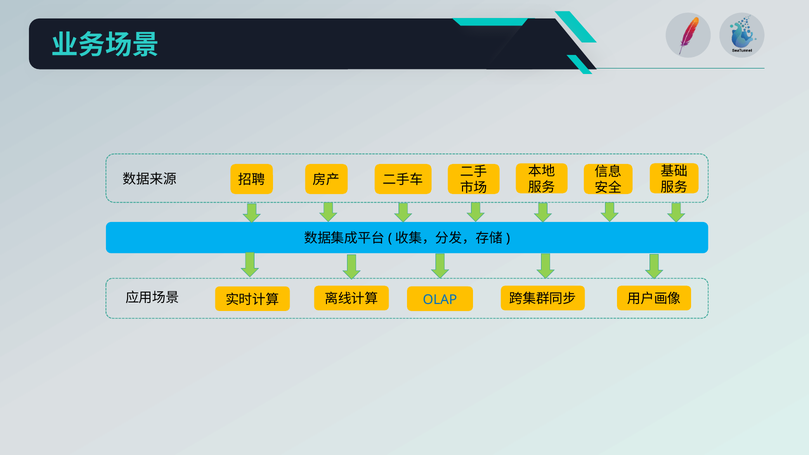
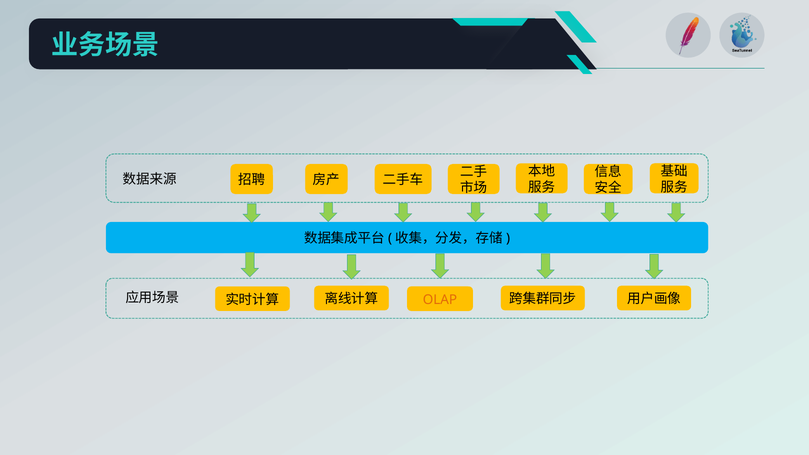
OLAP colour: blue -> orange
